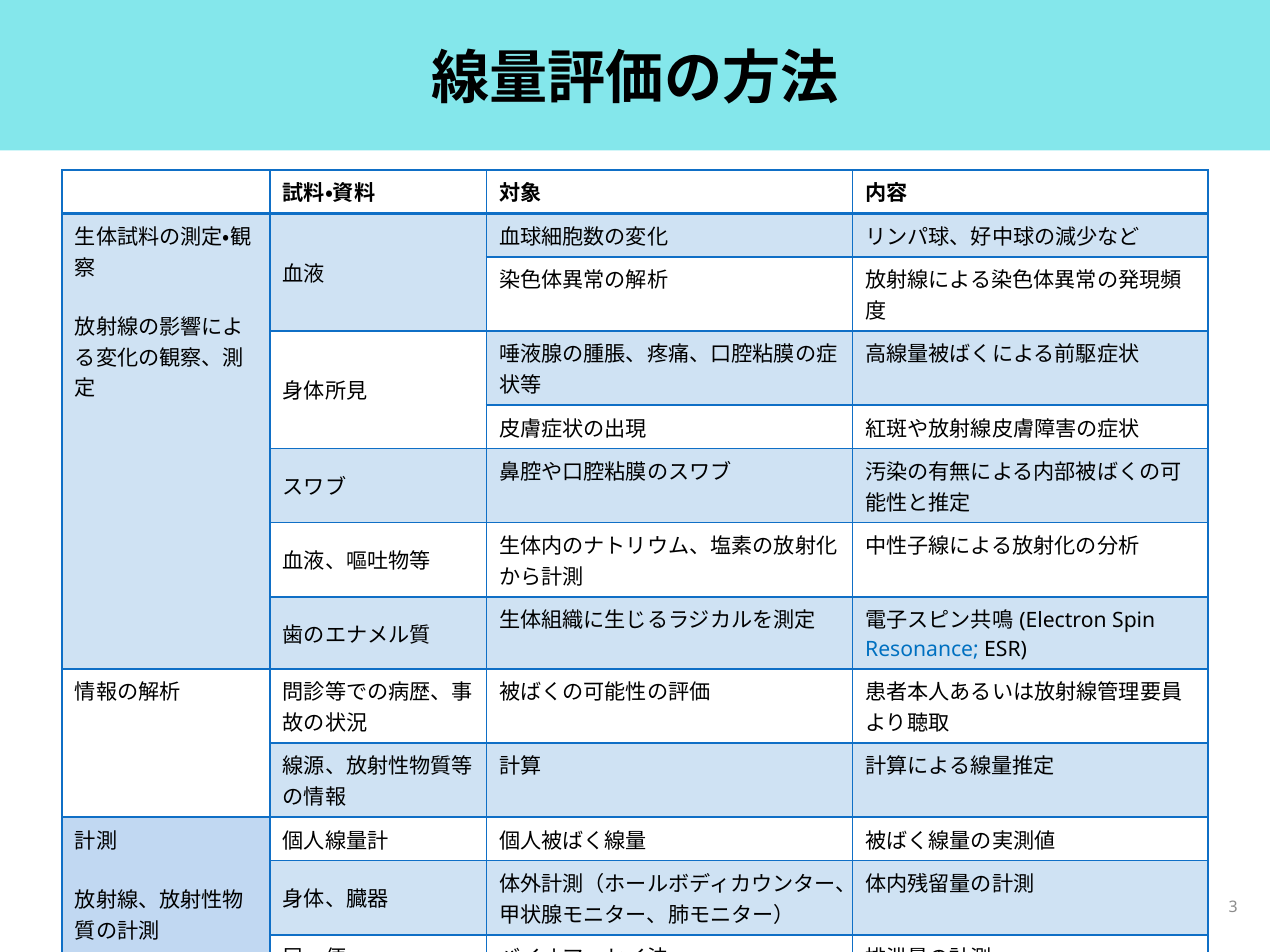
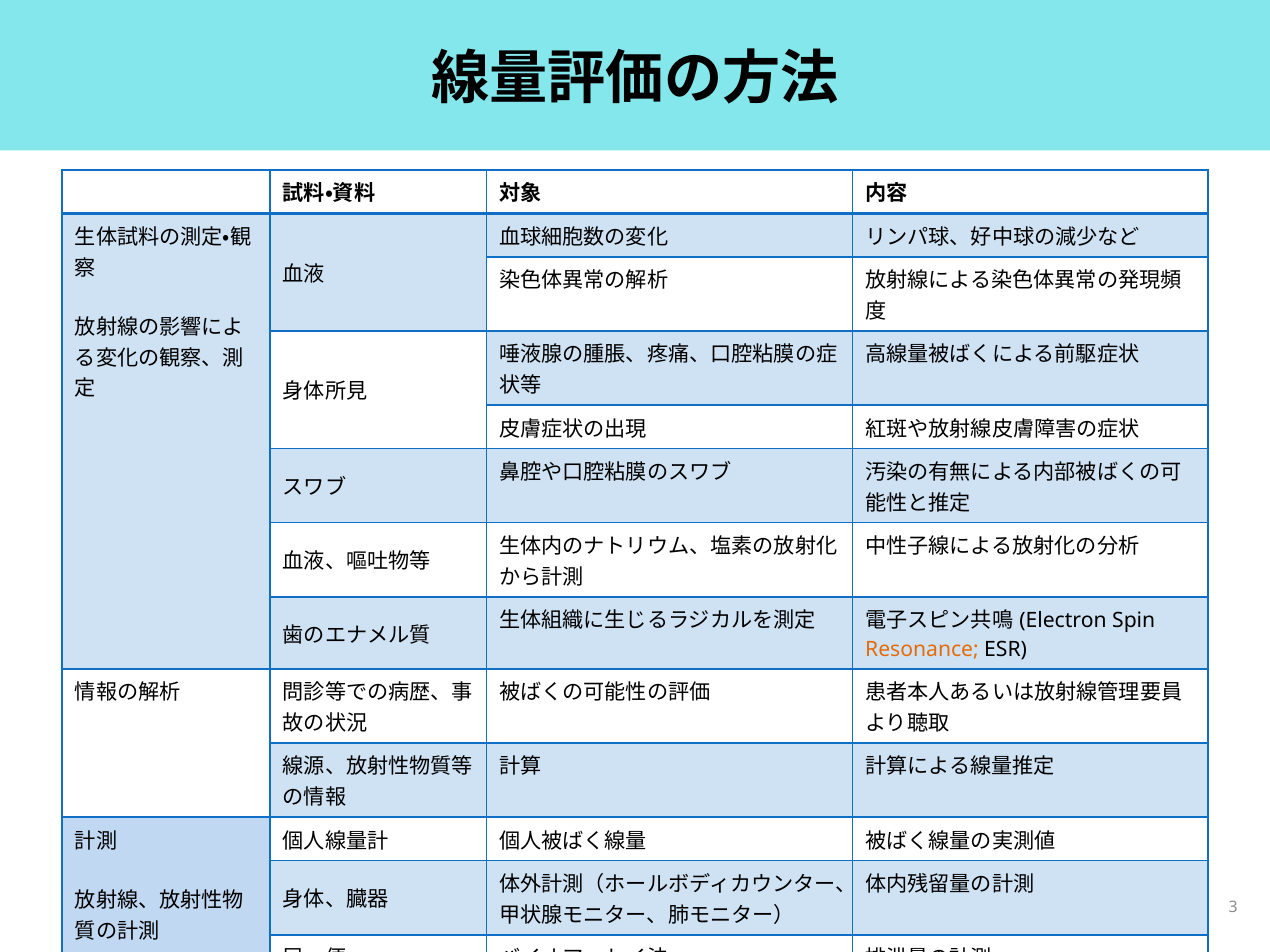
Resonance colour: blue -> orange
